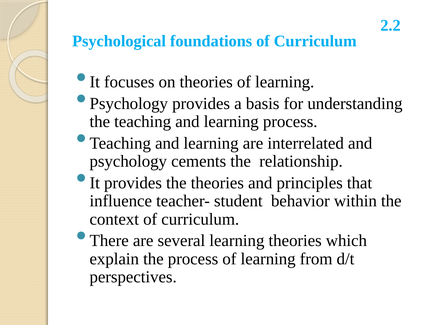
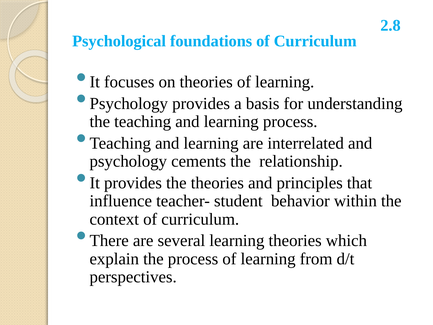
2.2: 2.2 -> 2.8
